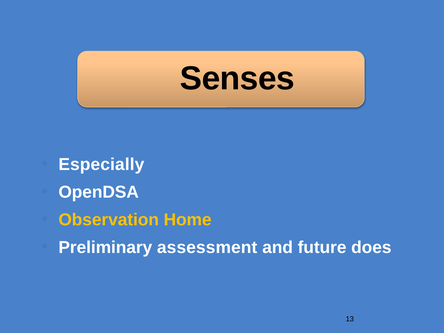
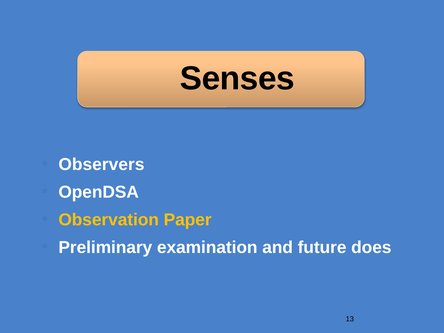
Especially: Especially -> Observers
Home: Home -> Paper
assessment: assessment -> examination
